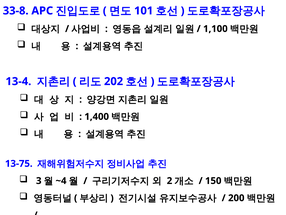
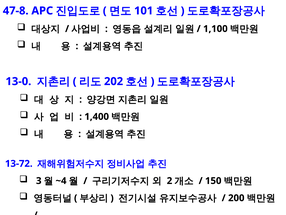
33-8: 33-8 -> 47-8
13-4: 13-4 -> 13-0
13-75: 13-75 -> 13-72
